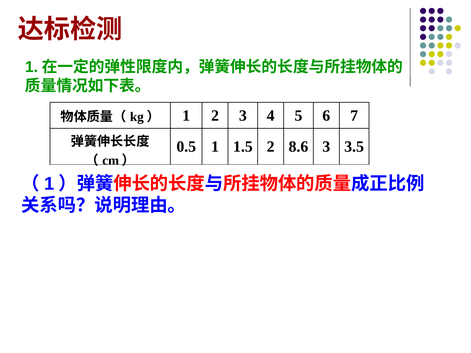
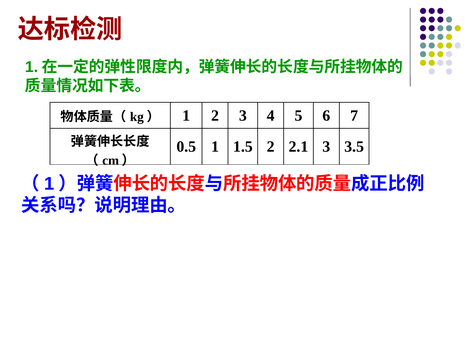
8.6: 8.6 -> 2.1
